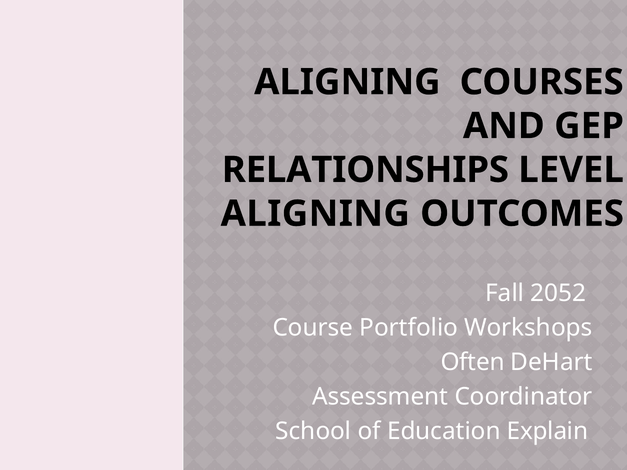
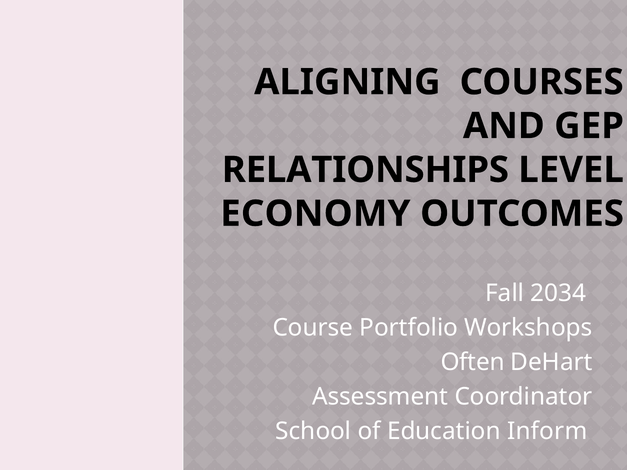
ALIGNING at (315, 214): ALIGNING -> ECONOMY
2052: 2052 -> 2034
Explain: Explain -> Inform
